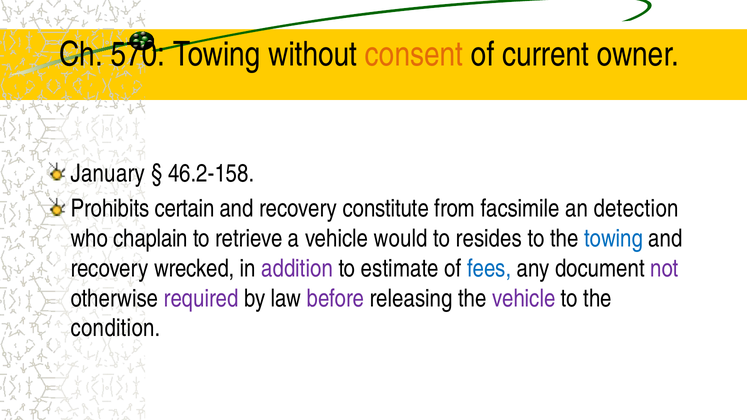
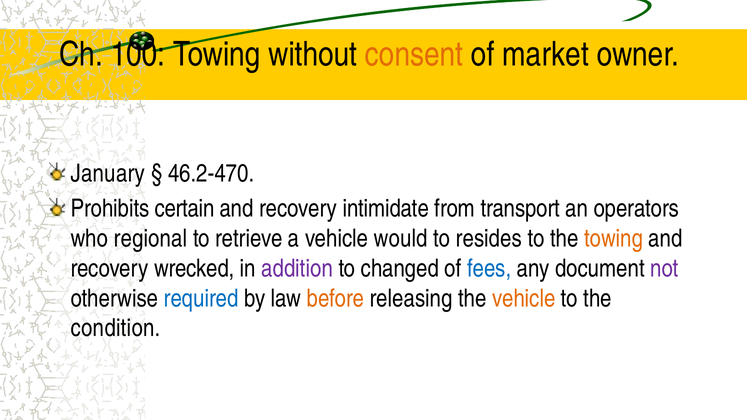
570: 570 -> 100
current: current -> market
46.2-158: 46.2-158 -> 46.2-470
constitute: constitute -> intimidate
facsimile: facsimile -> transport
detection: detection -> operators
chaplain: chaplain -> regional
towing at (614, 239) colour: blue -> orange
estimate: estimate -> changed
required colour: purple -> blue
before colour: purple -> orange
vehicle at (524, 299) colour: purple -> orange
